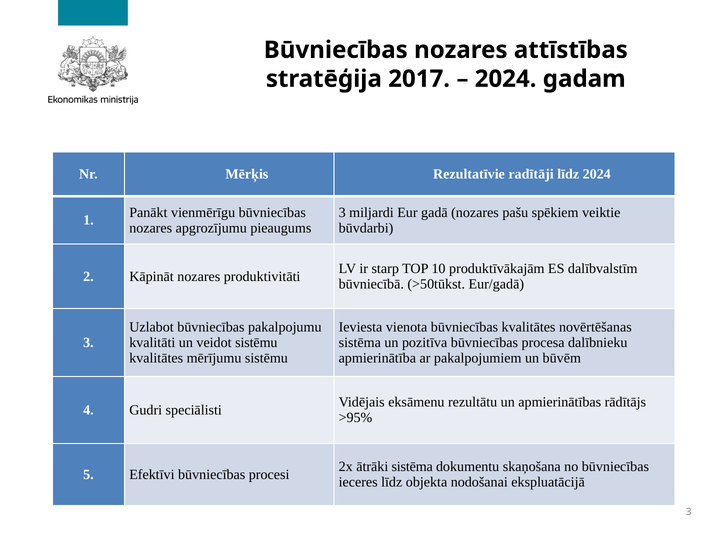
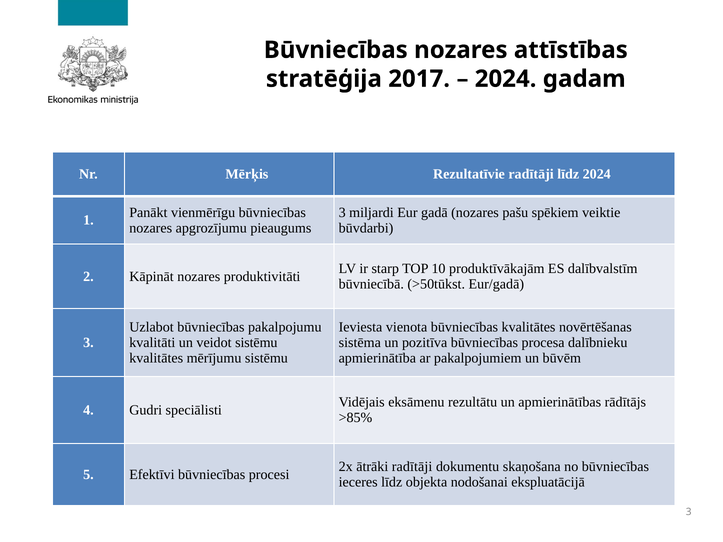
>95%: >95% -> >85%
ātrāki sistēma: sistēma -> radītāji
